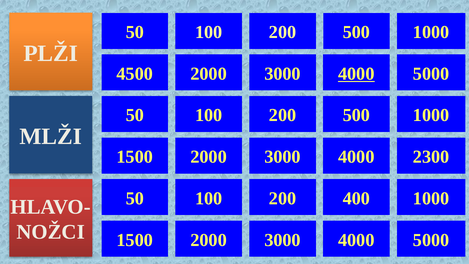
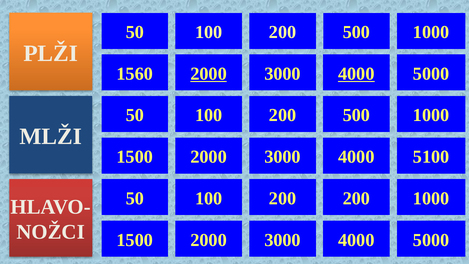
4500: 4500 -> 1560
2000 at (209, 74) underline: none -> present
2300: 2300 -> 5100
200 400: 400 -> 200
